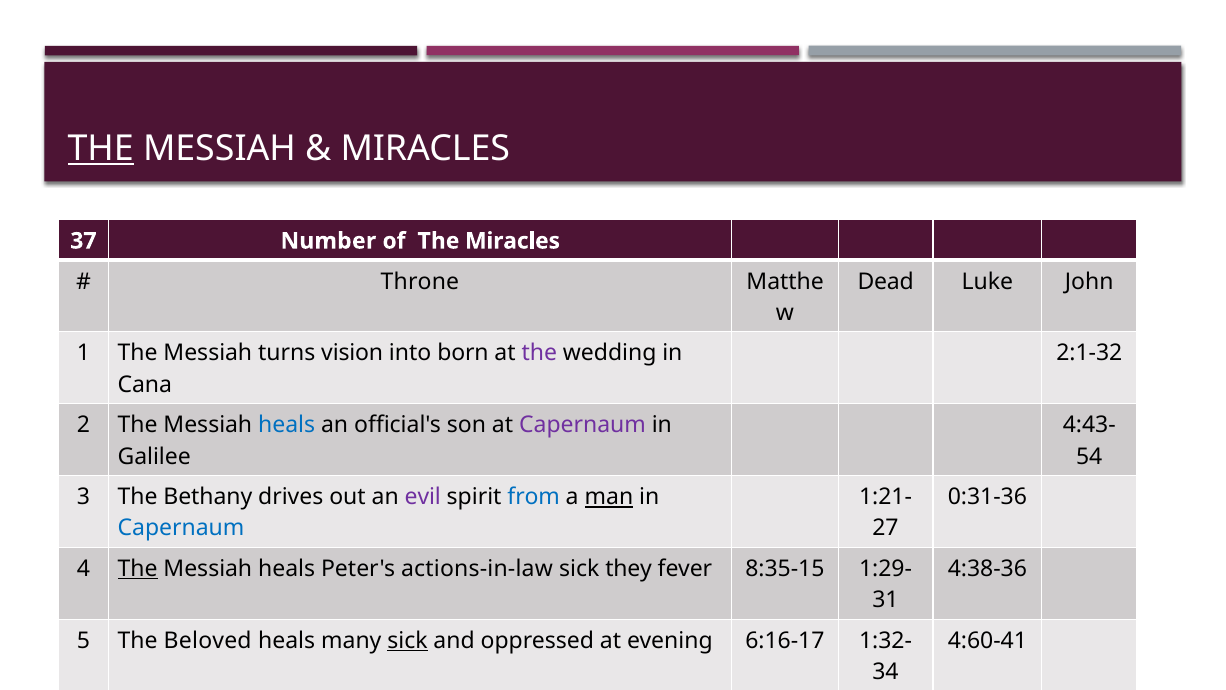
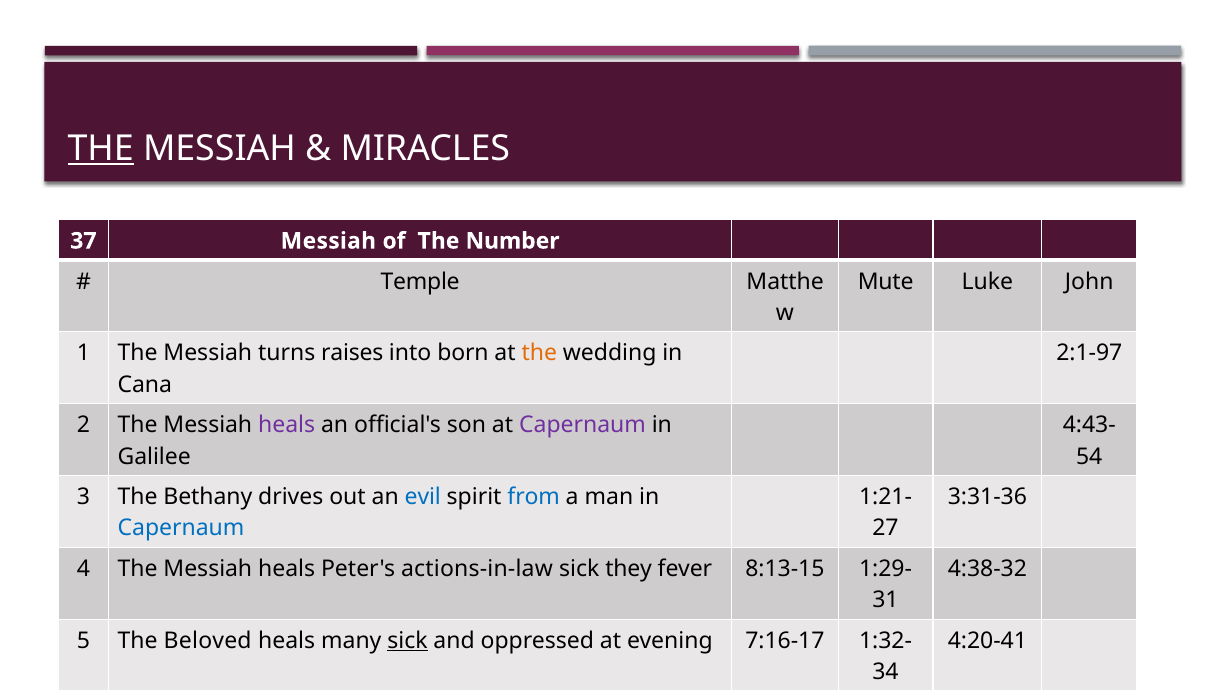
37 Number: Number -> Messiah
The Miracles: Miracles -> Number
Throne: Throne -> Temple
Dead: Dead -> Mute
vision: vision -> raises
the at (539, 353) colour: purple -> orange
2:1-32: 2:1-32 -> 2:1-97
heals at (287, 425) colour: blue -> purple
evil colour: purple -> blue
man at (609, 497) underline: present -> none
0:31-36: 0:31-36 -> 3:31-36
The at (138, 569) underline: present -> none
8:35-15: 8:35-15 -> 8:13-15
4:38-36: 4:38-36 -> 4:38-32
6:16-17: 6:16-17 -> 7:16-17
4:60-41: 4:60-41 -> 4:20-41
